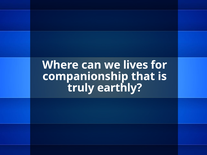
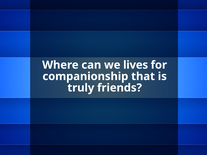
earthly: earthly -> friends
